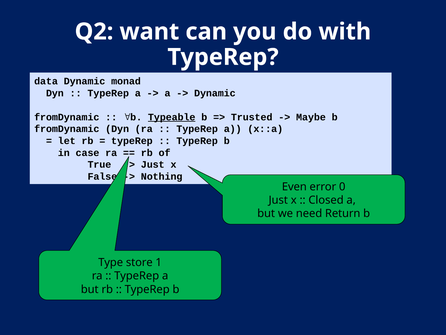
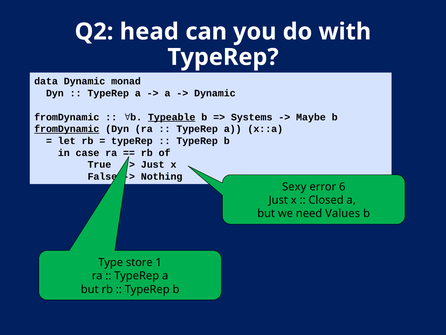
want: want -> head
Trusted: Trusted -> Systems
fromDynamic at (67, 129) underline: none -> present
Even: Even -> Sexy
0: 0 -> 6
Return: Return -> Values
